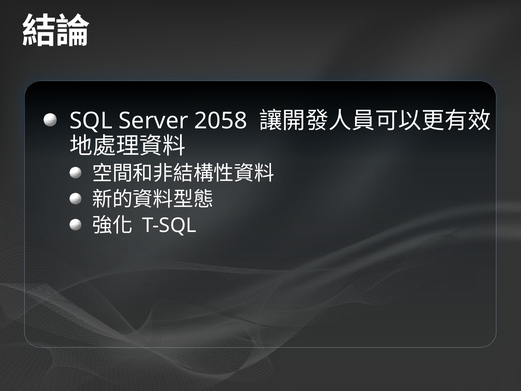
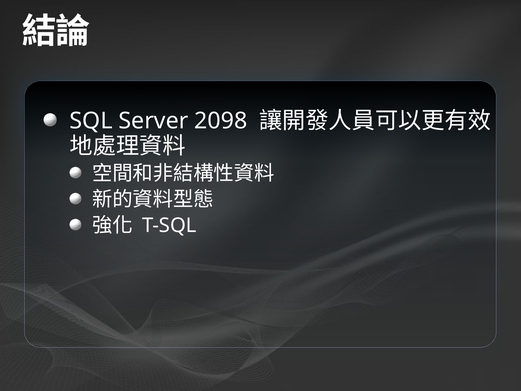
2058: 2058 -> 2098
